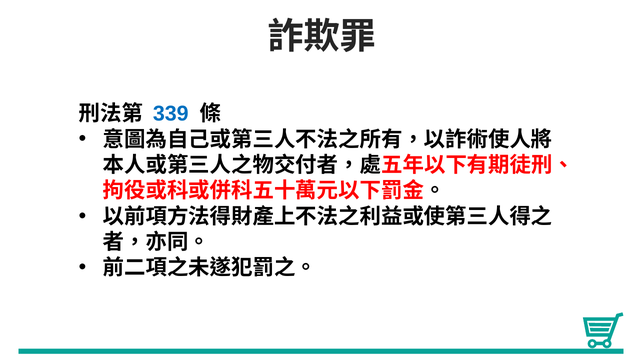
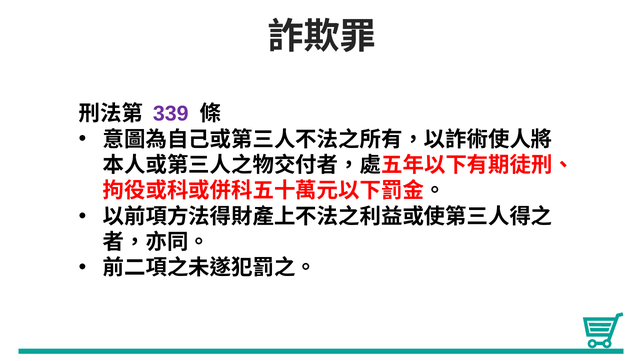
339 colour: blue -> purple
